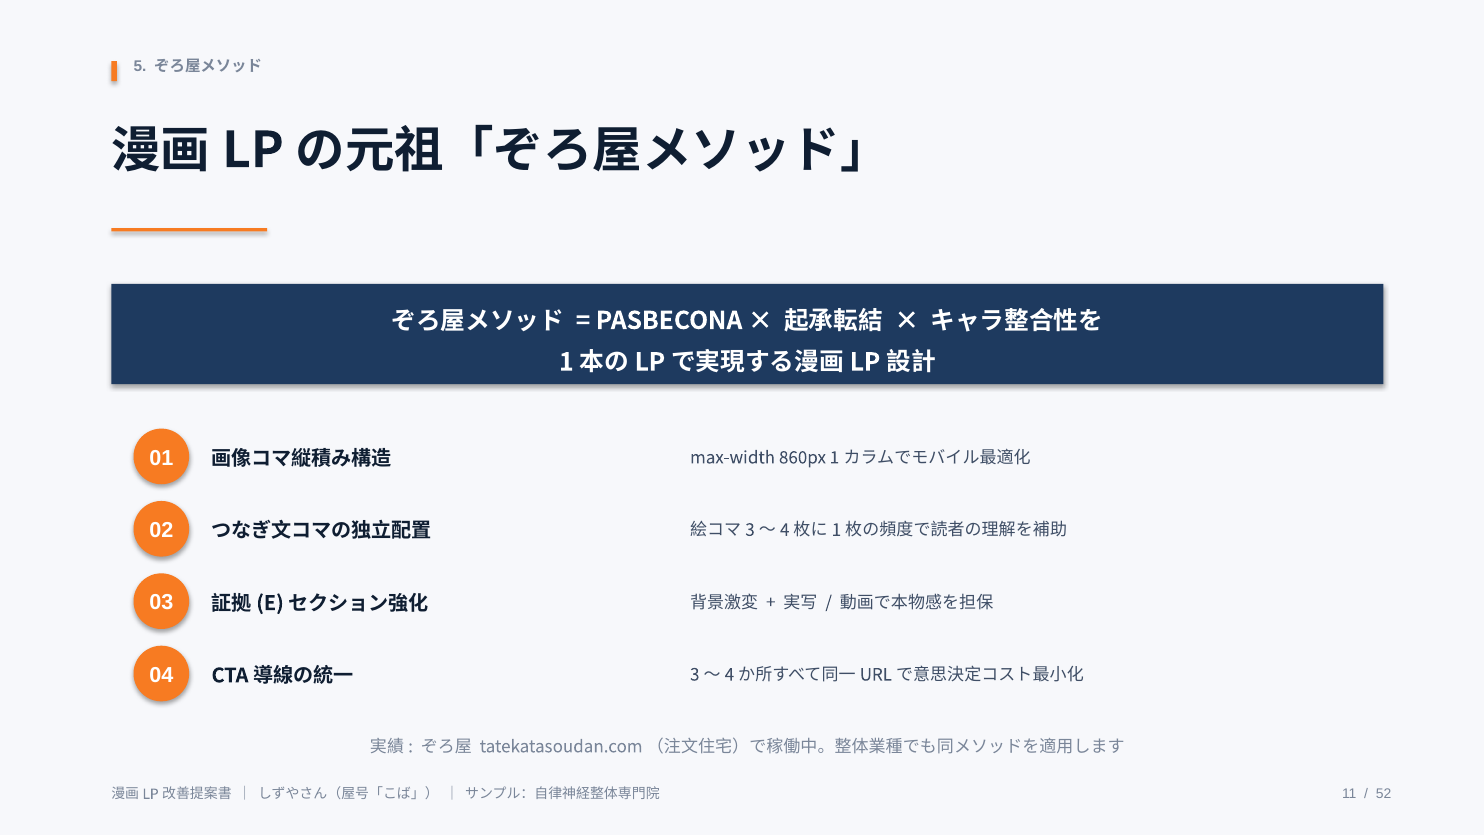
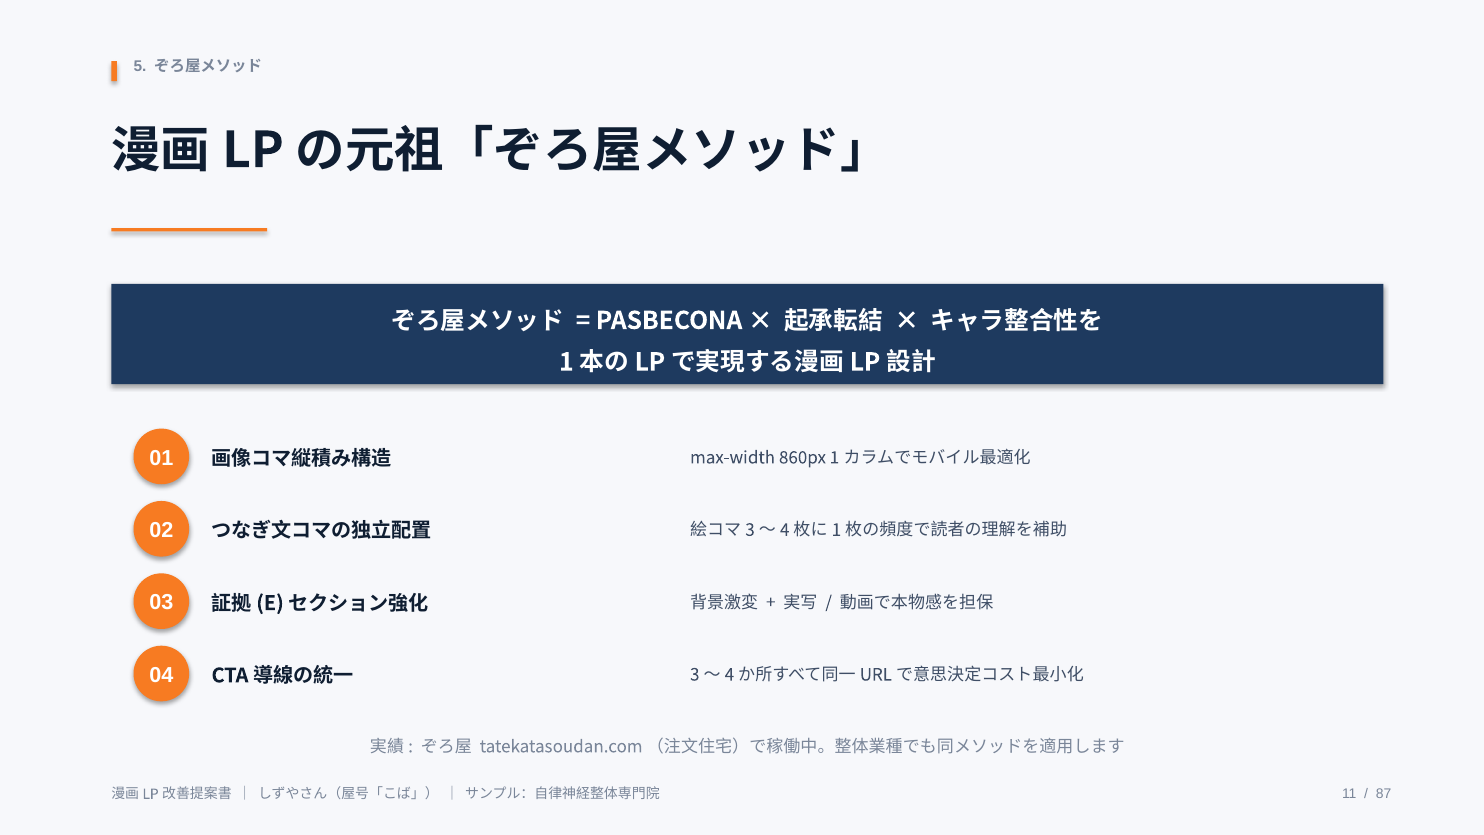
52: 52 -> 87
